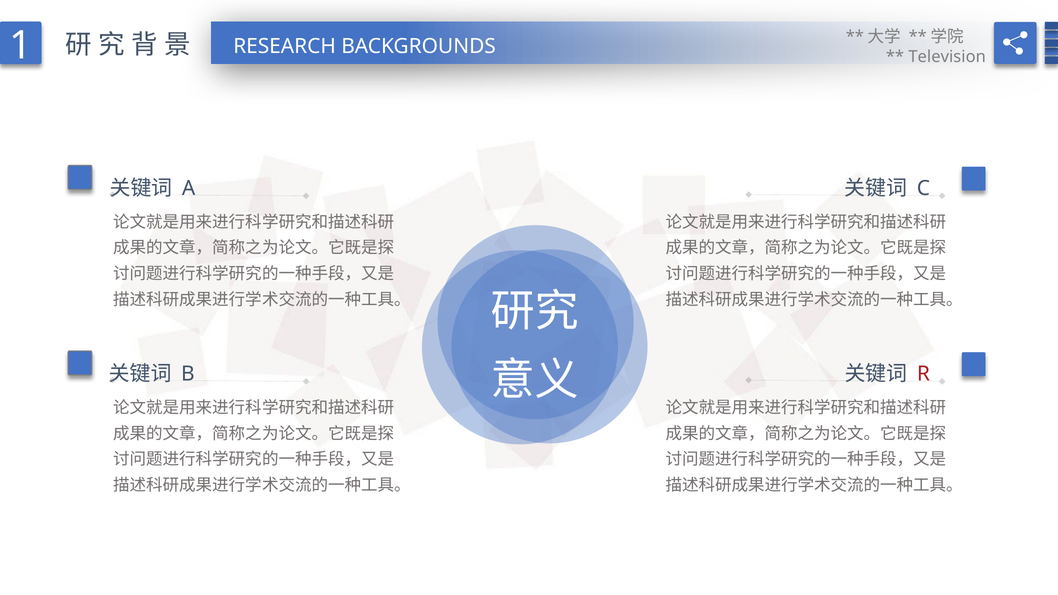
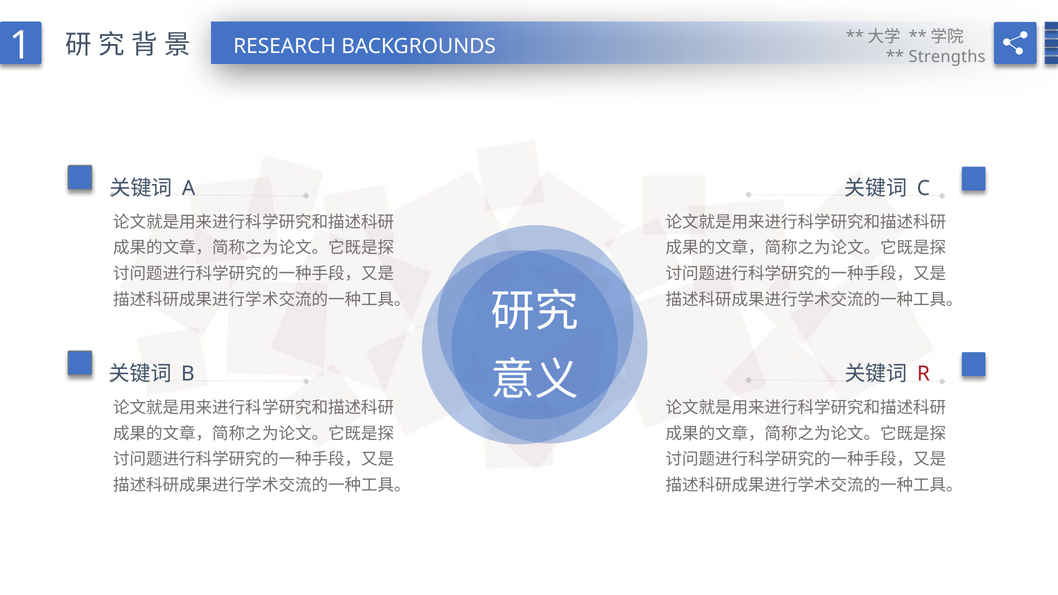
Television: Television -> Strengths
